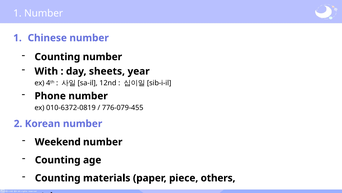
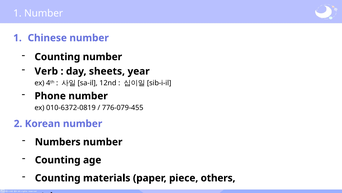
With: With -> Verb
Weekend: Weekend -> Numbers
